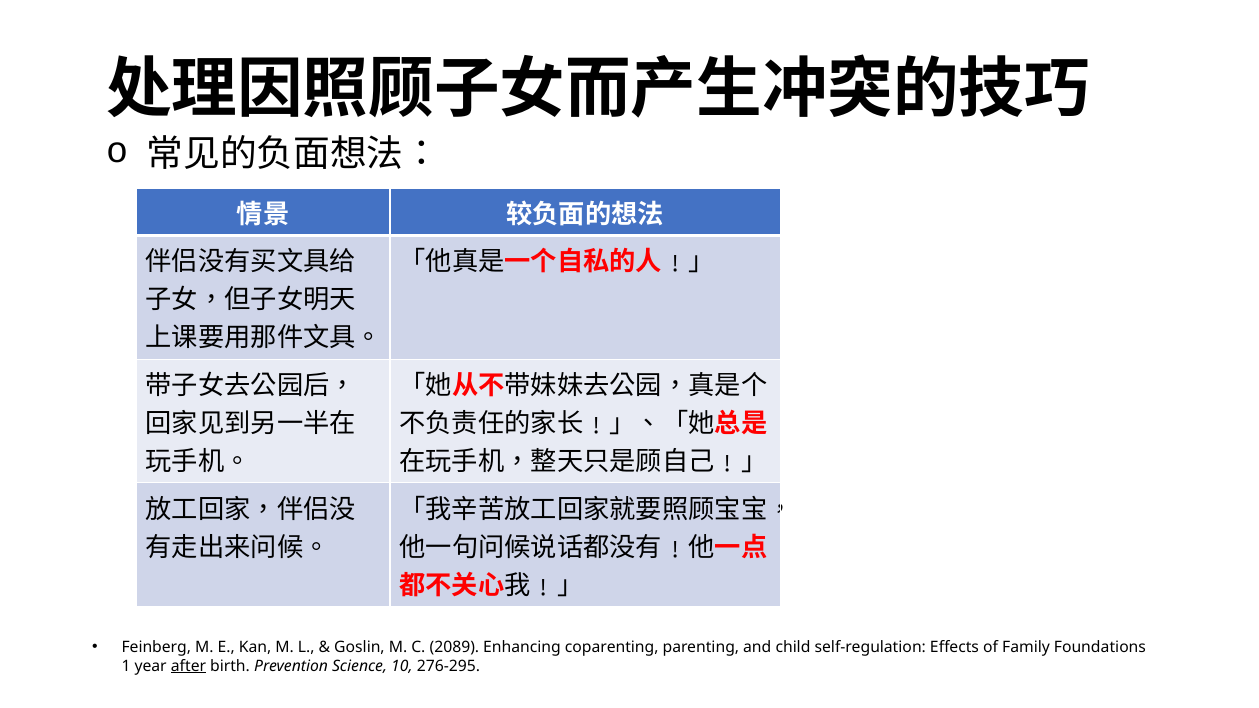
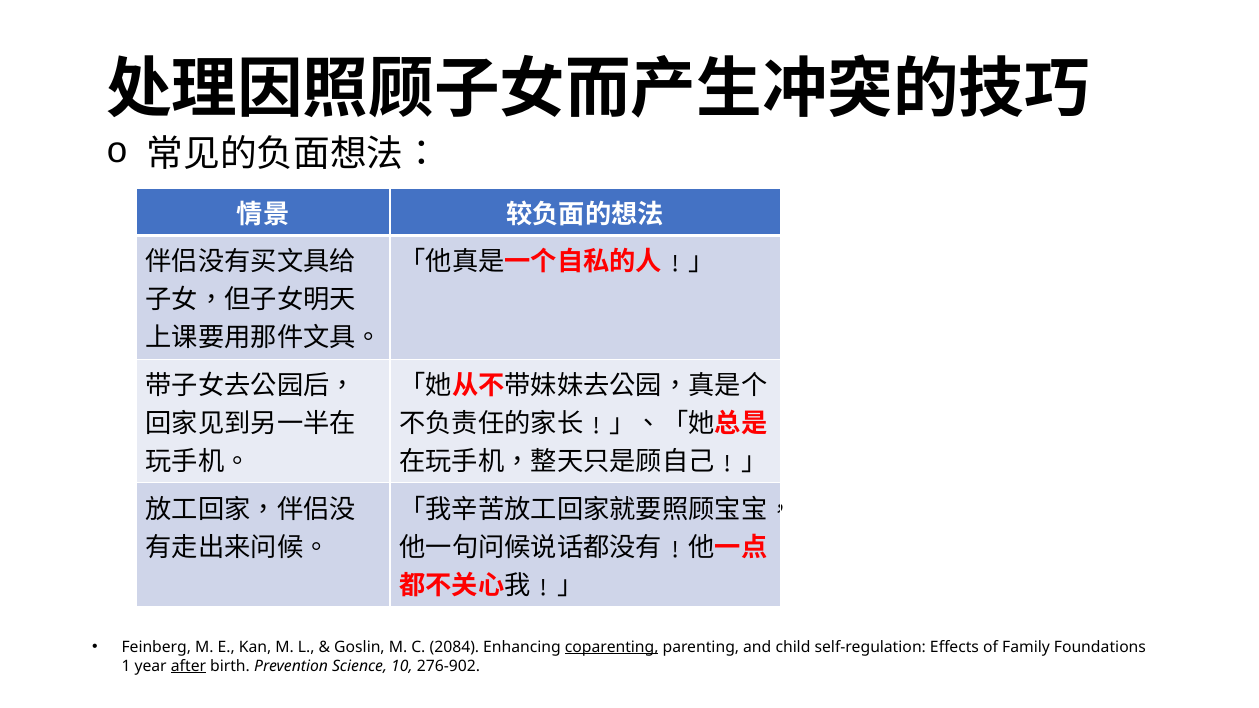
2089: 2089 -> 2084
coparenting underline: none -> present
276-295: 276-295 -> 276-902
